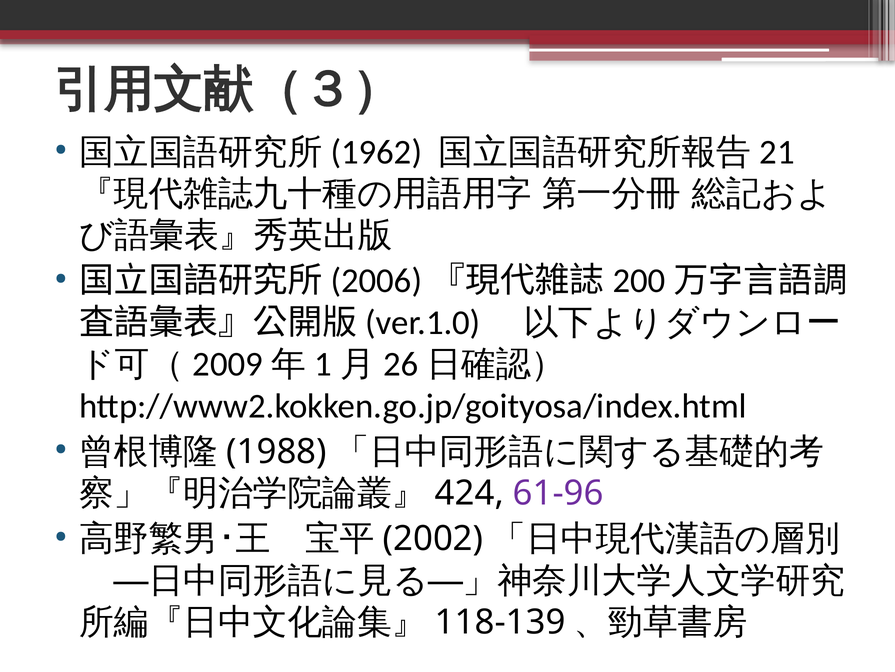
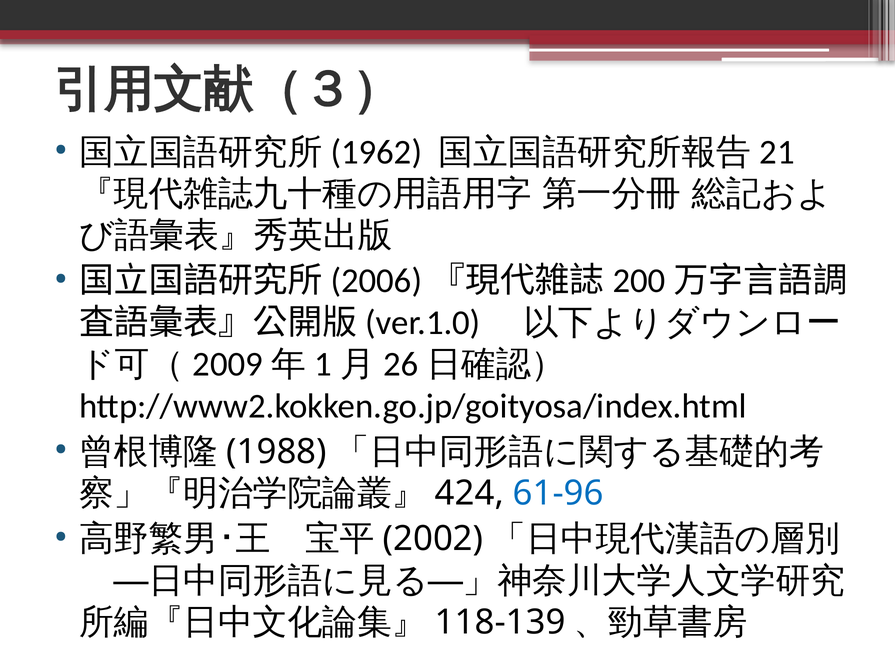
61-96 colour: purple -> blue
